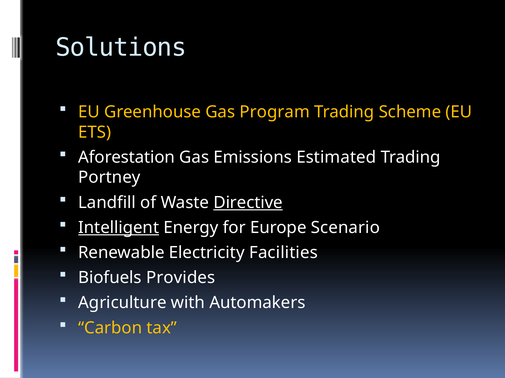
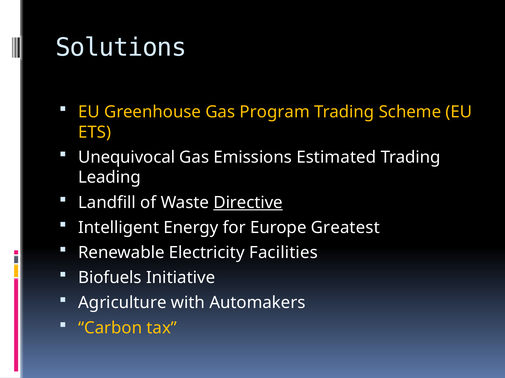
Aforestation: Aforestation -> Unequivocal
Portney: Portney -> Leading
Intelligent underline: present -> none
Scenario: Scenario -> Greatest
Provides: Provides -> Initiative
